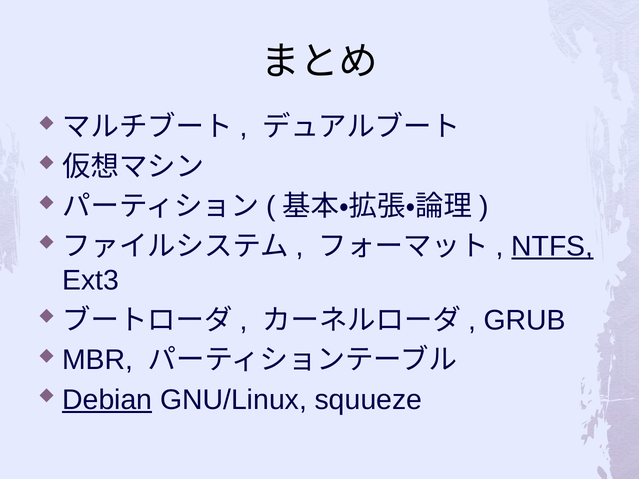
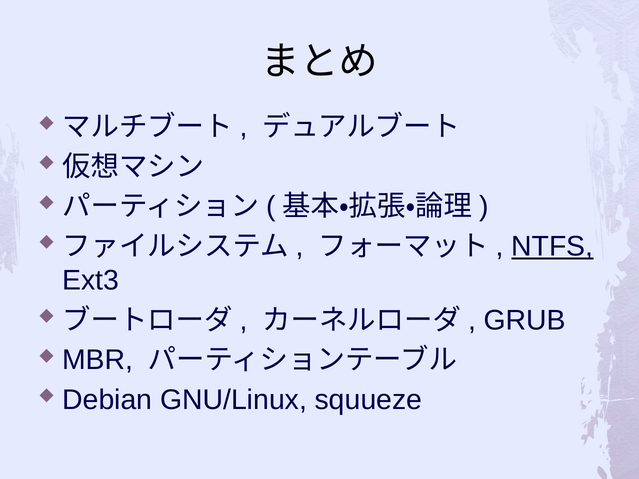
Debian underline: present -> none
